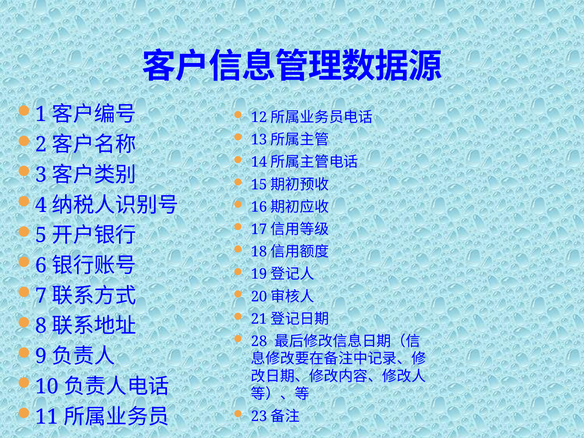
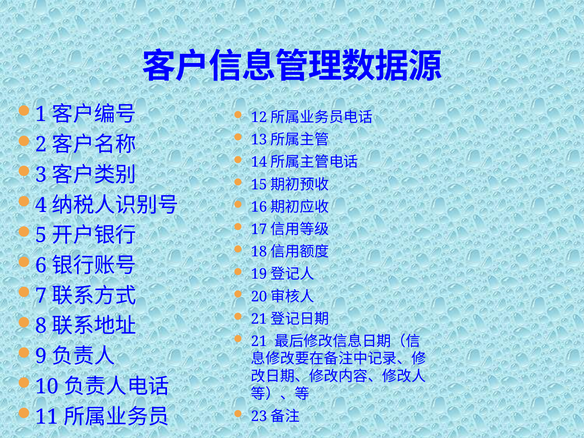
28: 28 -> 21
